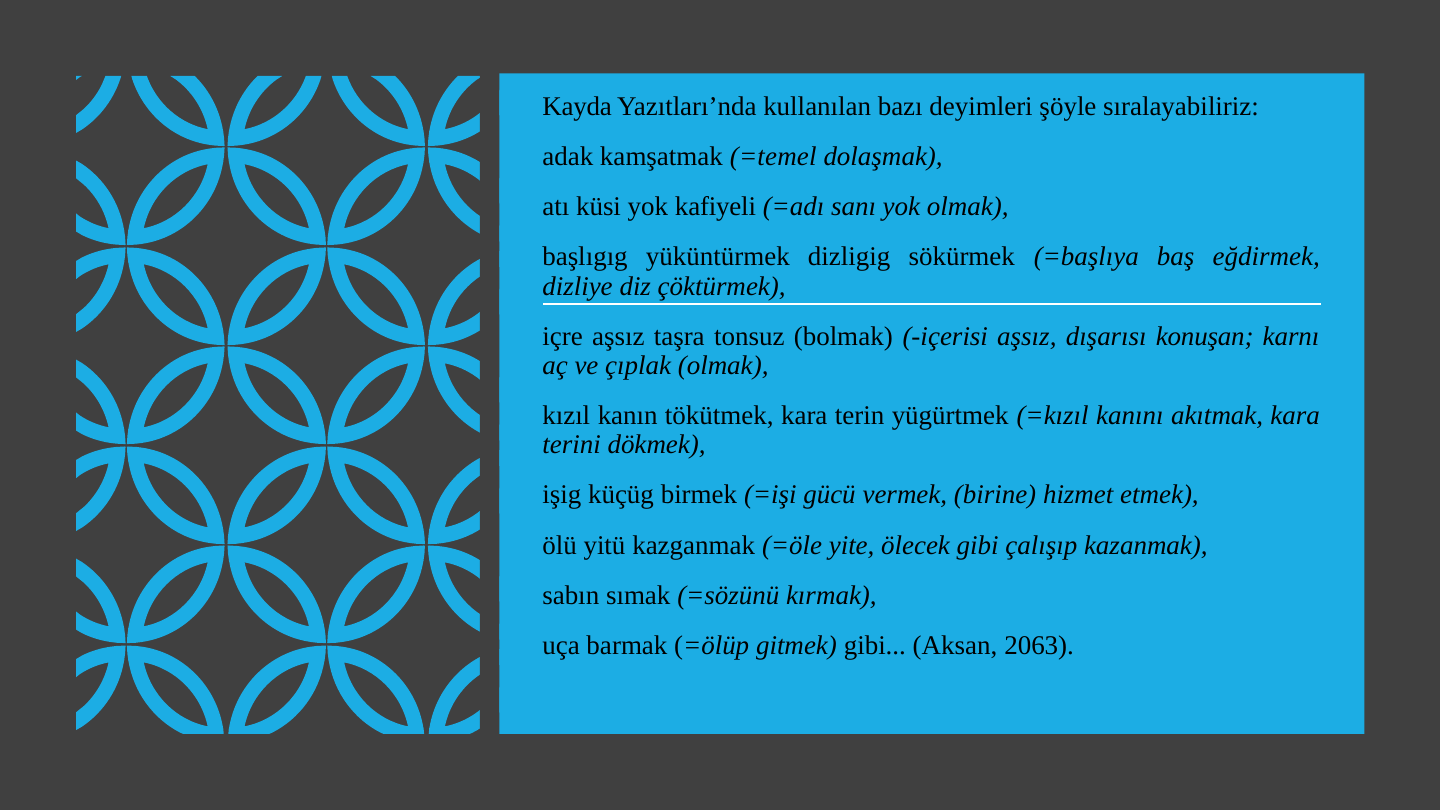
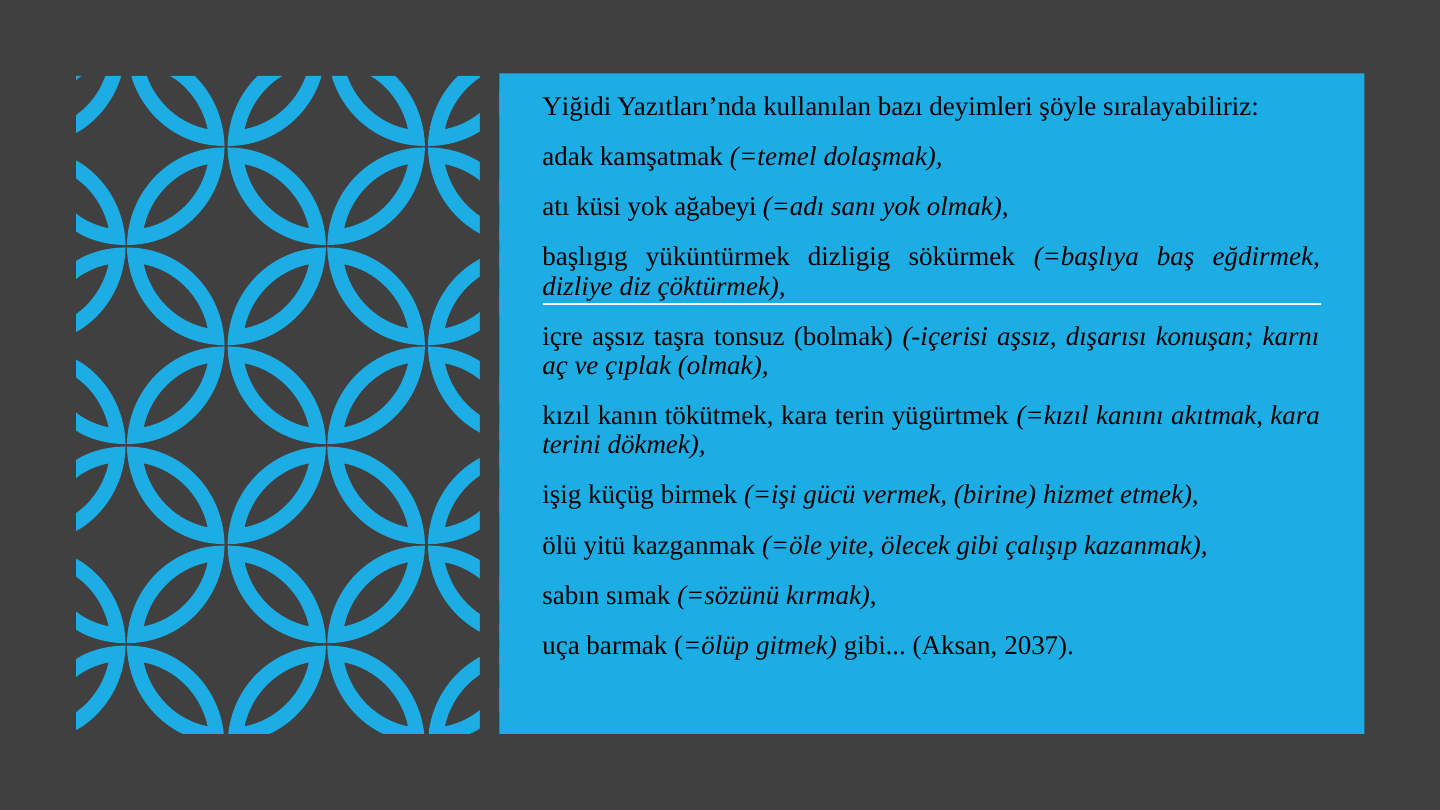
Kayda: Kayda -> Yiğidi
kafiyeli: kafiyeli -> ağabeyi
2063: 2063 -> 2037
